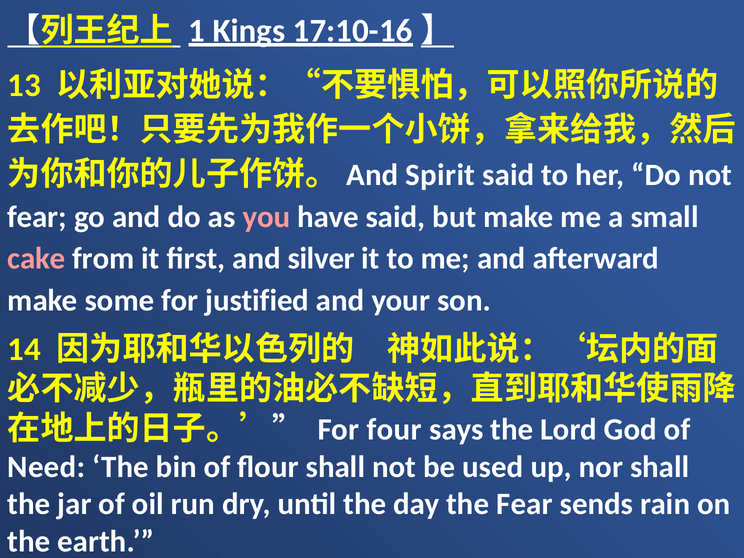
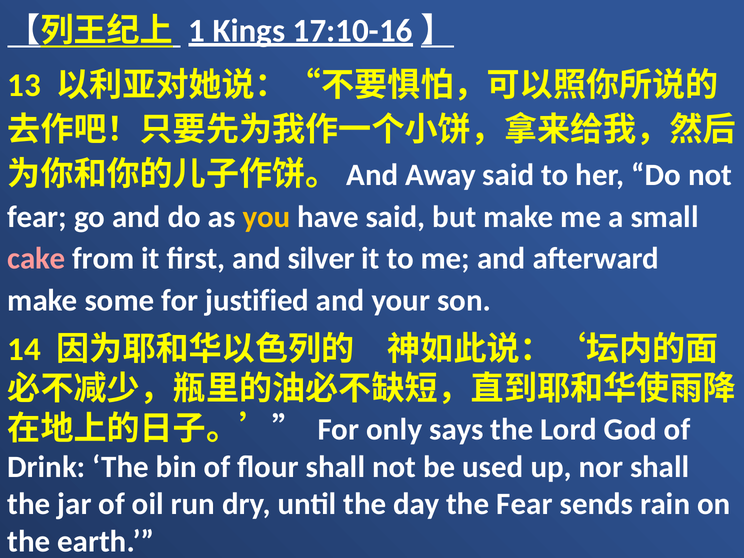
Spirit: Spirit -> Away
you colour: pink -> yellow
four: four -> only
Need: Need -> Drink
